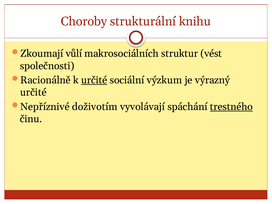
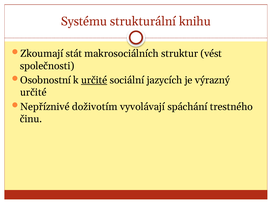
Choroby: Choroby -> Systému
vůlí: vůlí -> stát
Racionálně: Racionálně -> Osobnostní
výzkum: výzkum -> jazycích
trestného underline: present -> none
